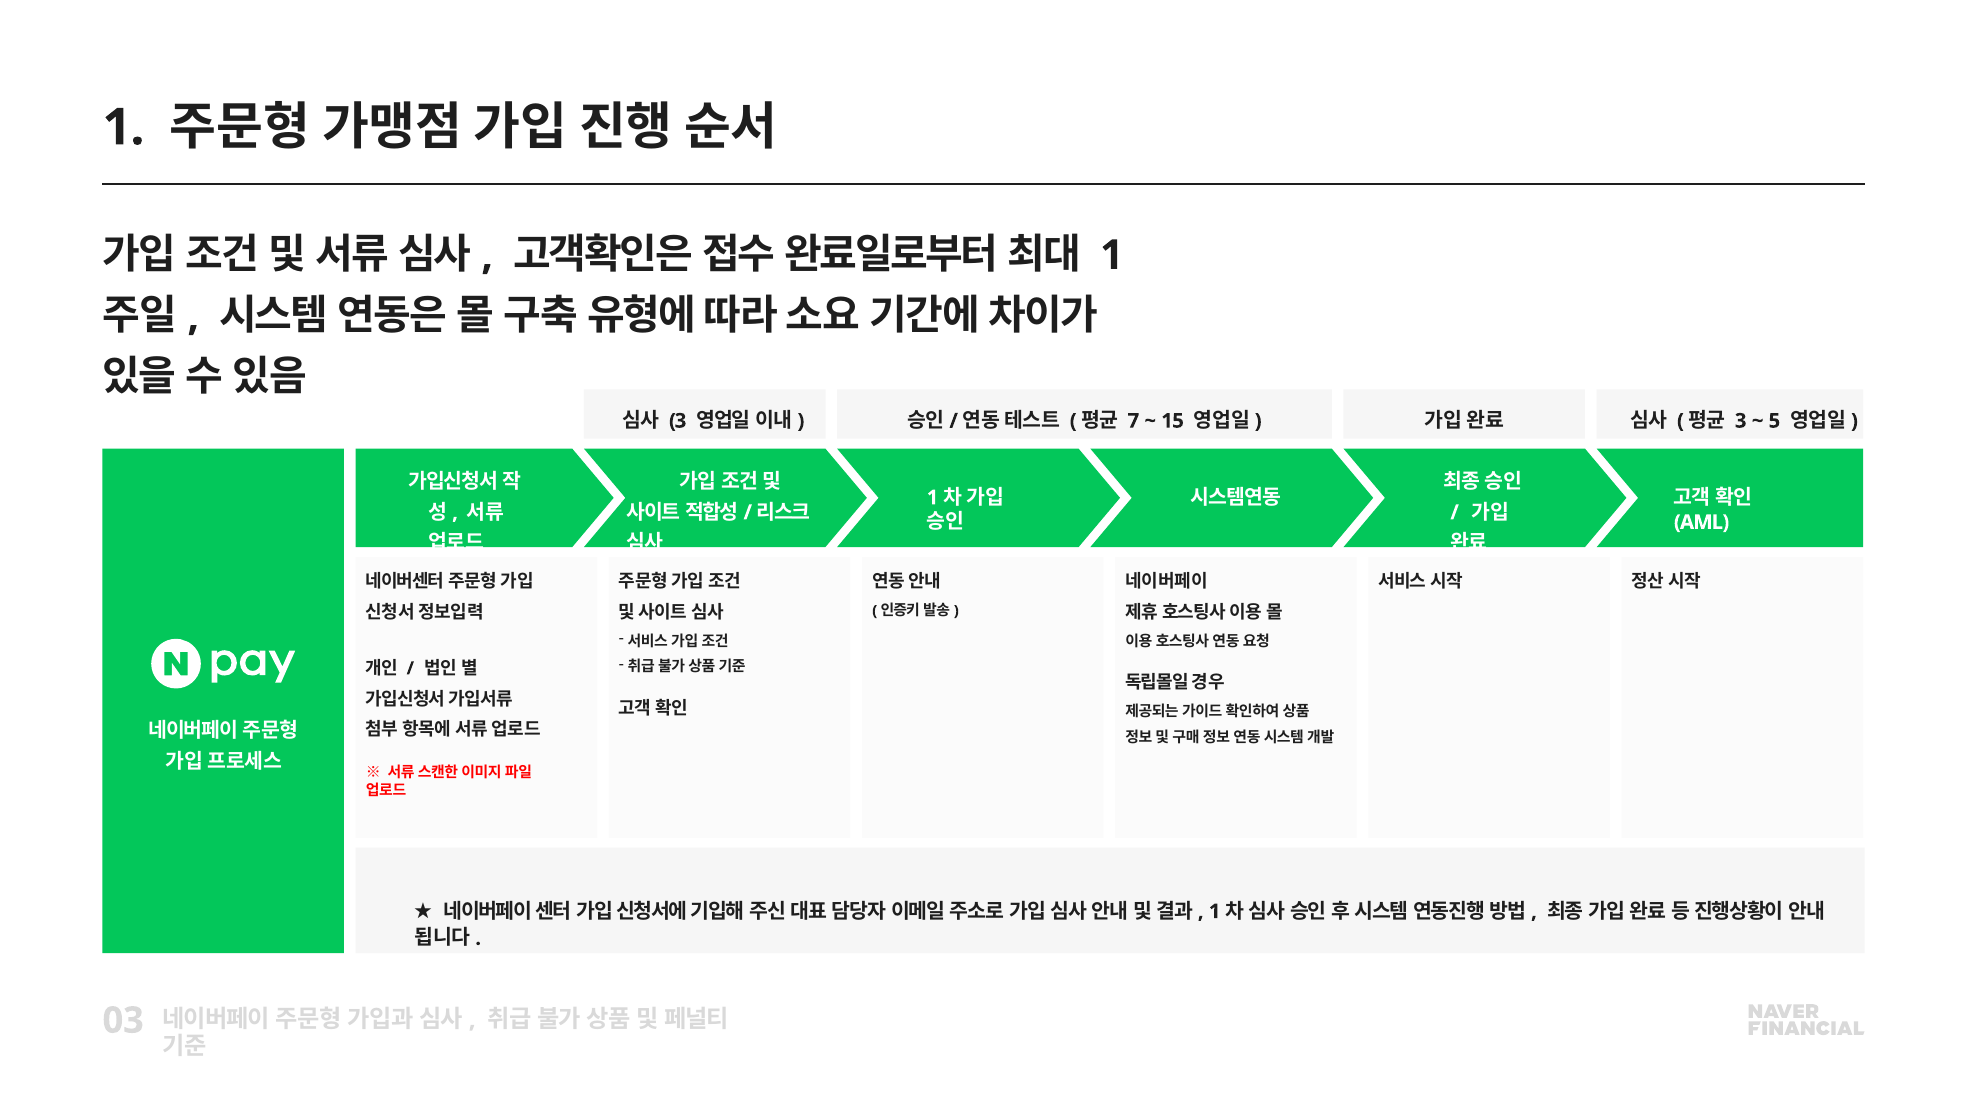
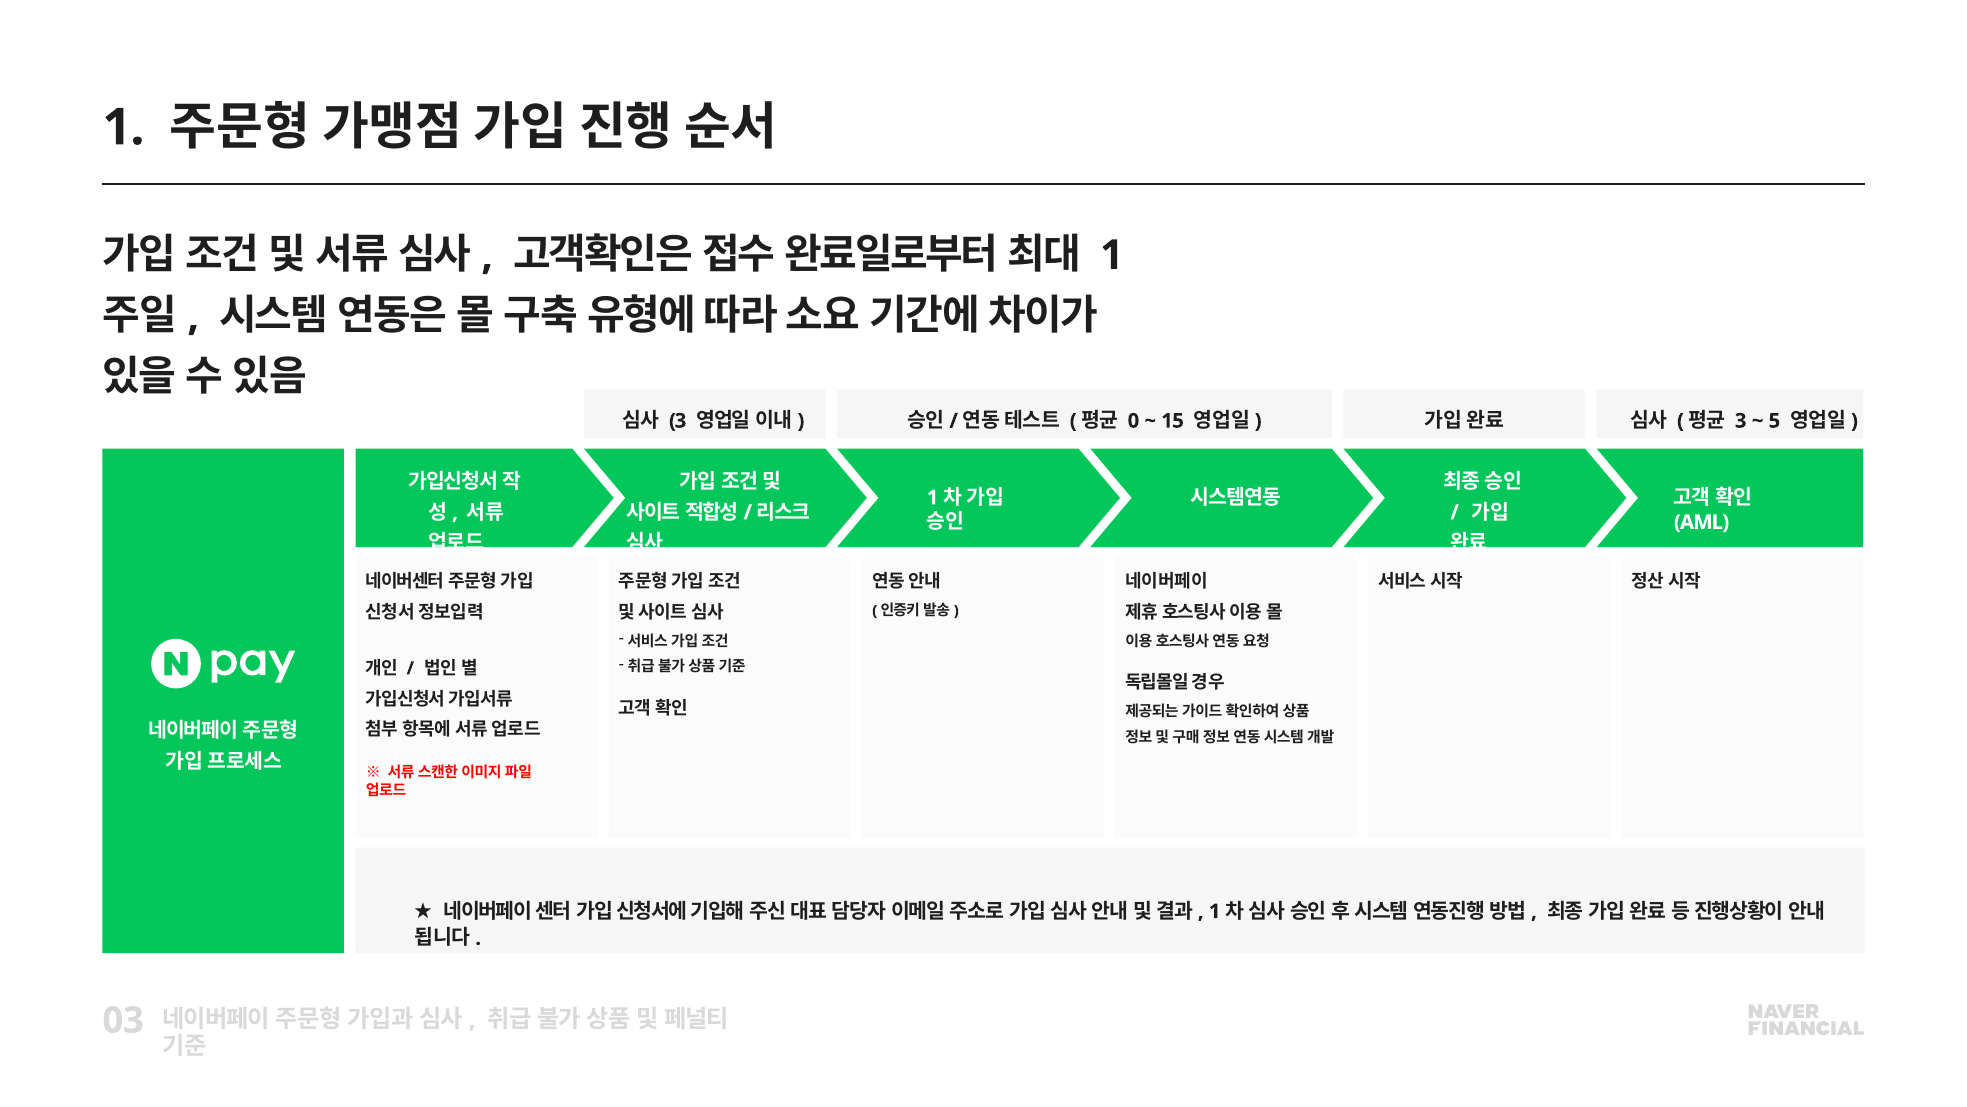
7: 7 -> 0
